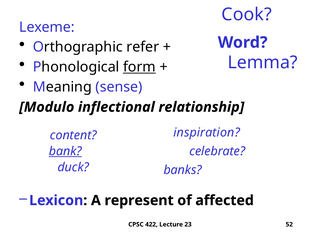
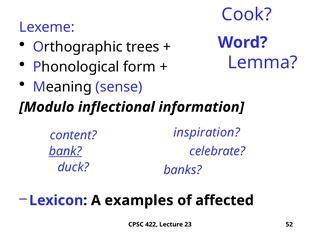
refer: refer -> trees
form underline: present -> none
relationship: relationship -> information
represent: represent -> examples
